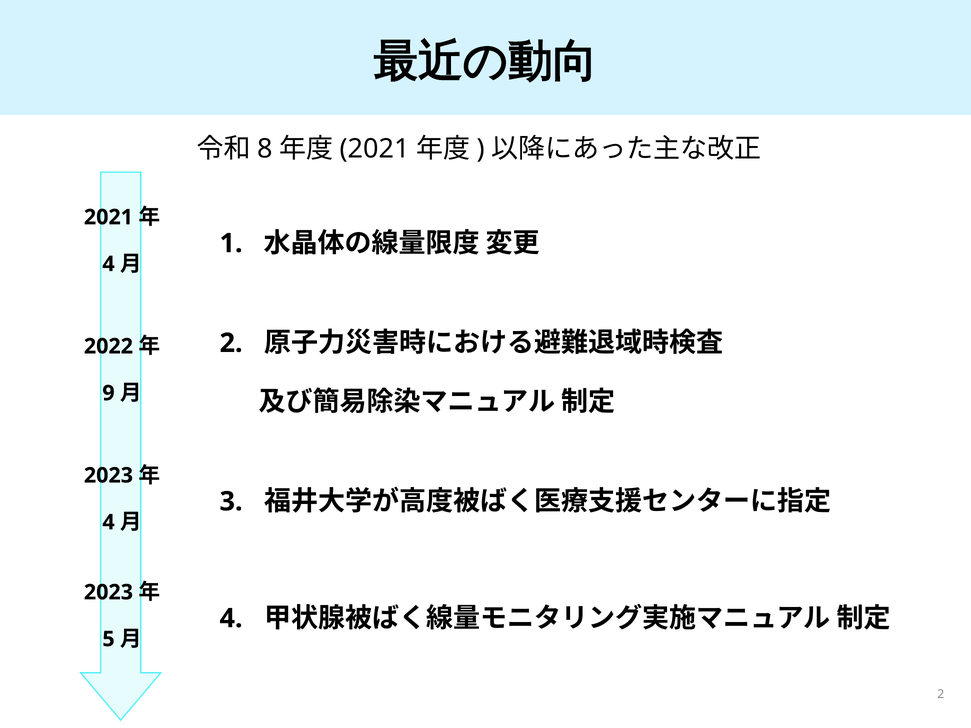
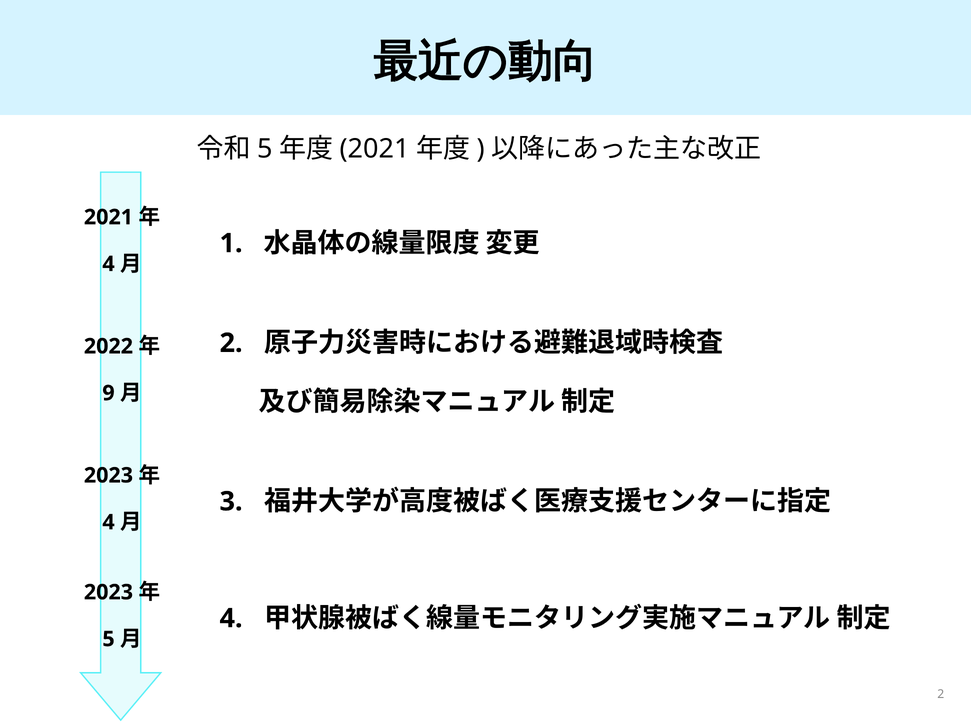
8 at (265, 149): 8 -> 5
